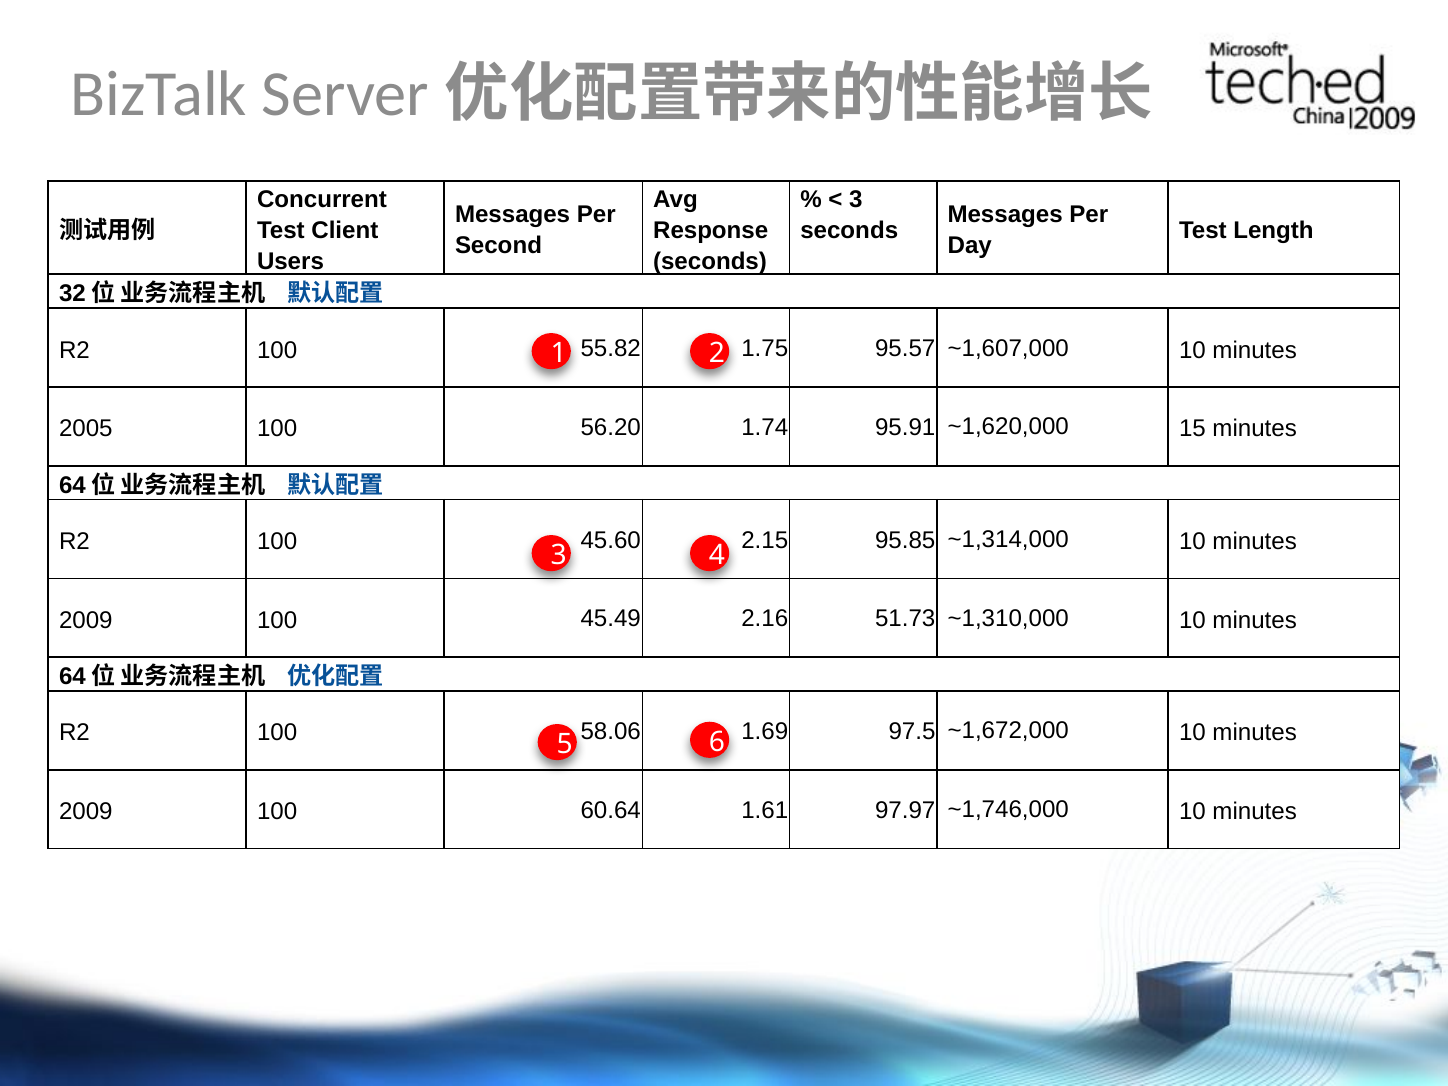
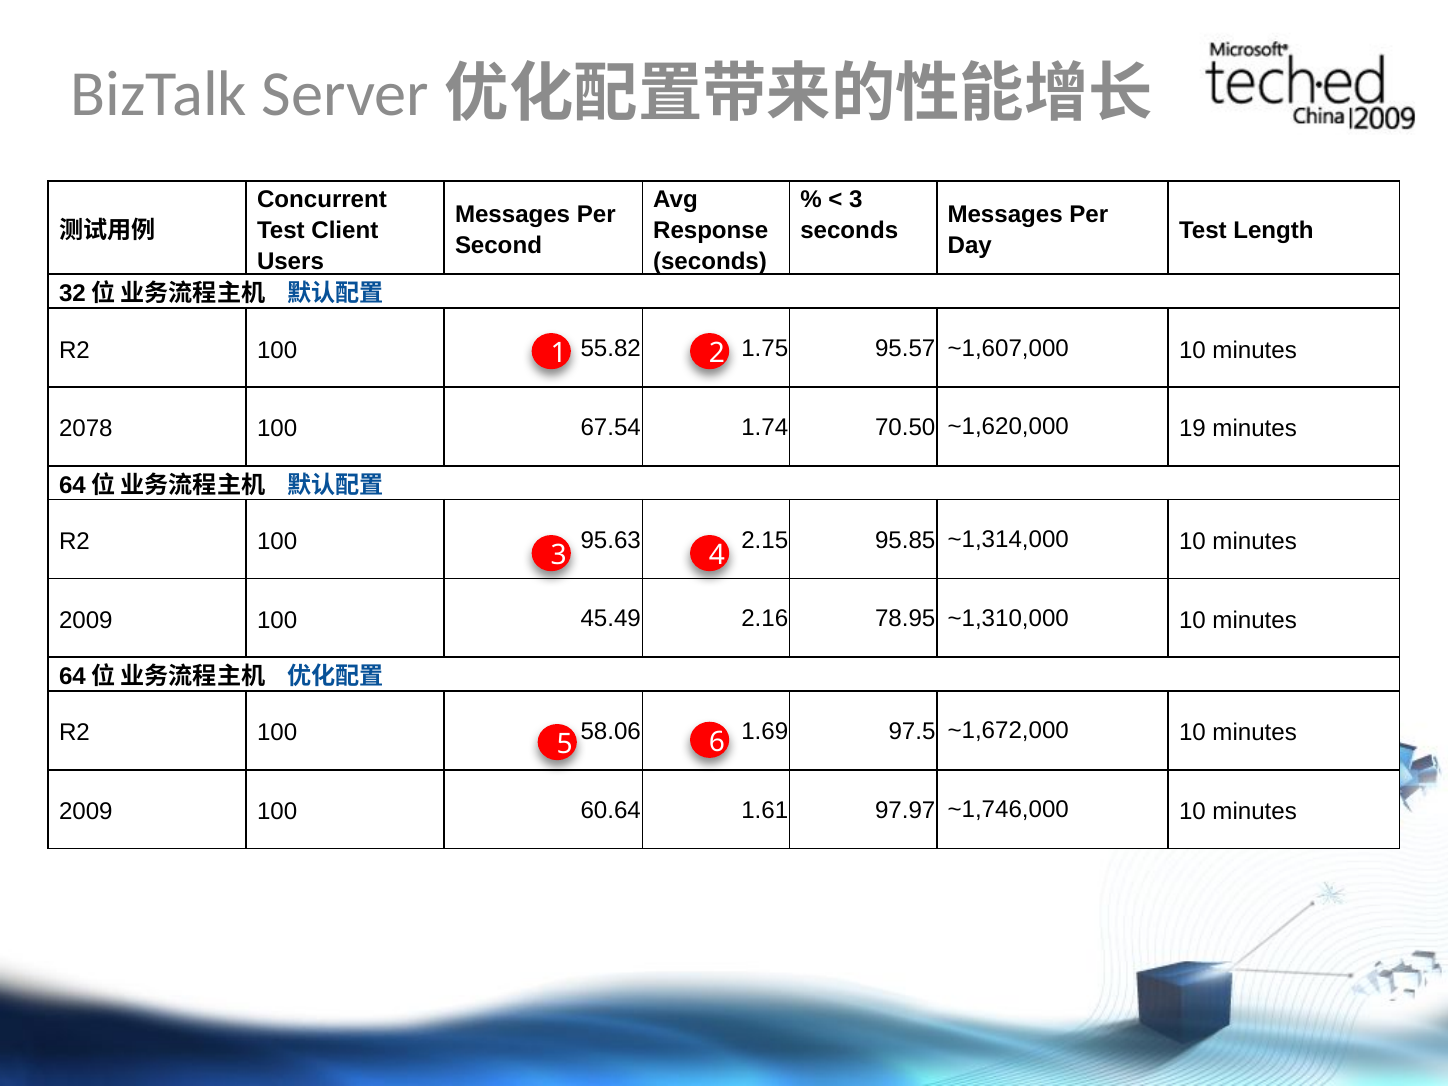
2005: 2005 -> 2078
56.20: 56.20 -> 67.54
95.91: 95.91 -> 70.50
15: 15 -> 19
45.60: 45.60 -> 95.63
51.73: 51.73 -> 78.95
